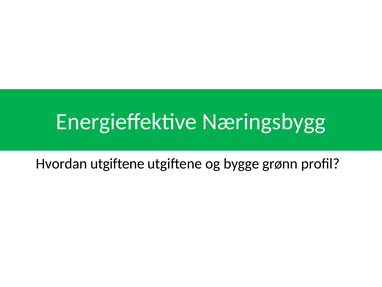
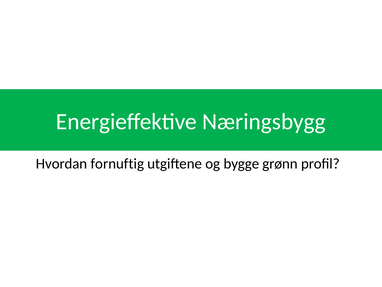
Hvordan utgiftene: utgiftene -> fornuftig
